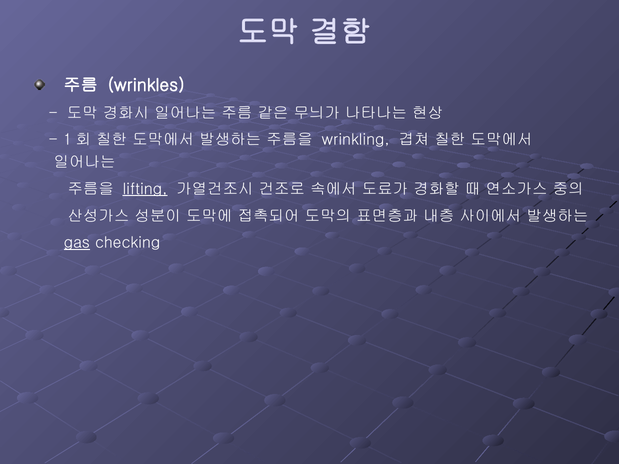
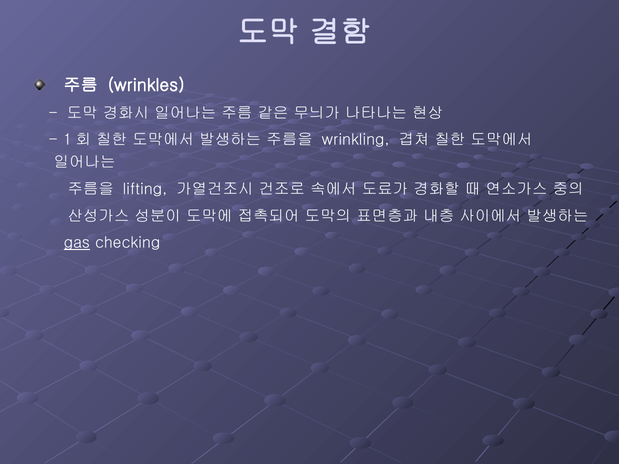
lifting underline: present -> none
